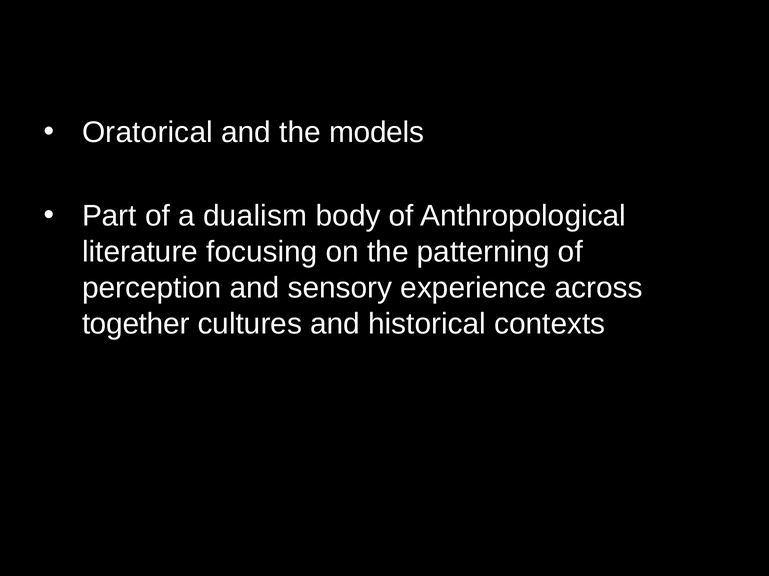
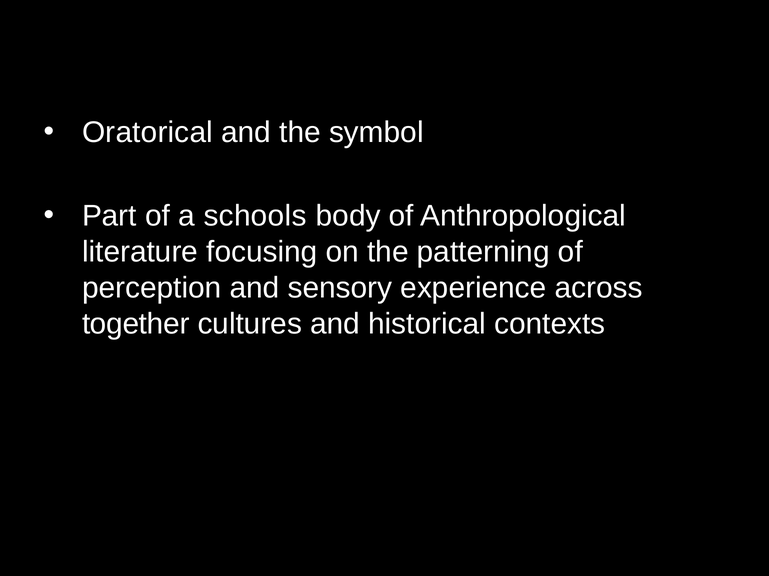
models: models -> symbol
dualism: dualism -> schools
